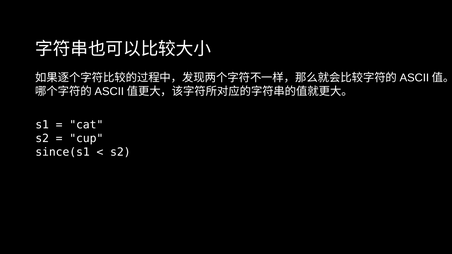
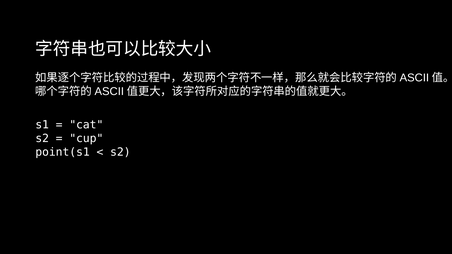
since(s1: since(s1 -> point(s1
